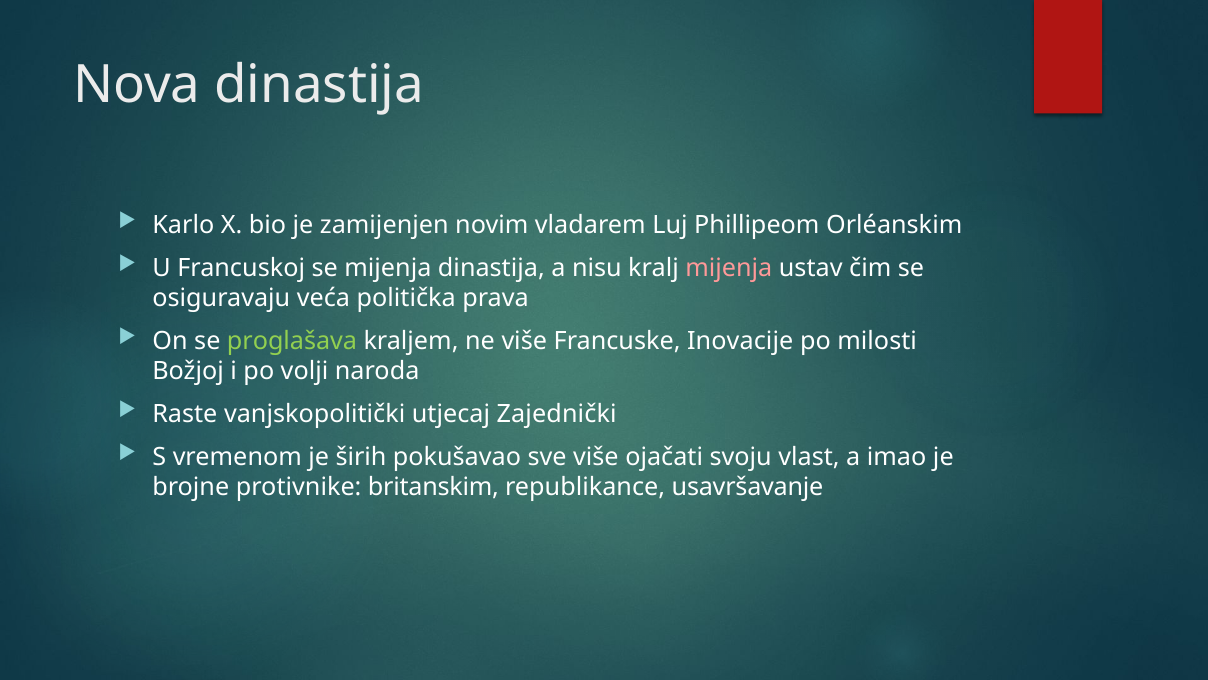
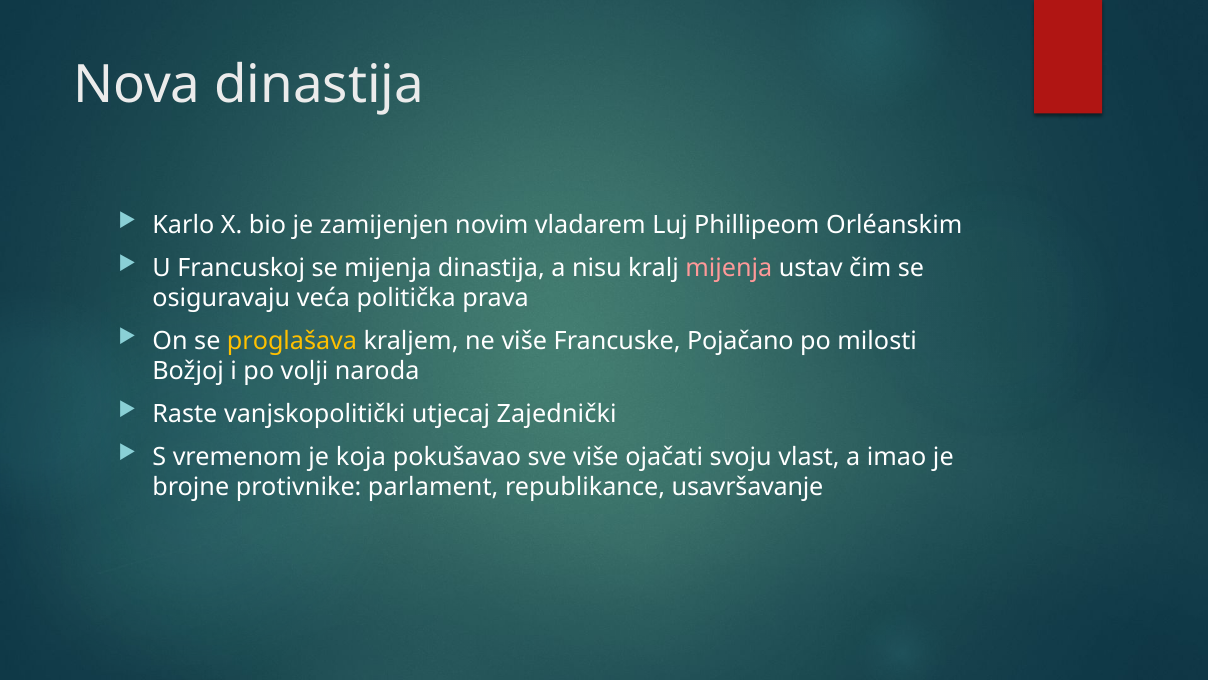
proglašava colour: light green -> yellow
Inovacije: Inovacije -> Pojačano
širih: širih -> koja
britanskim: britanskim -> parlament
